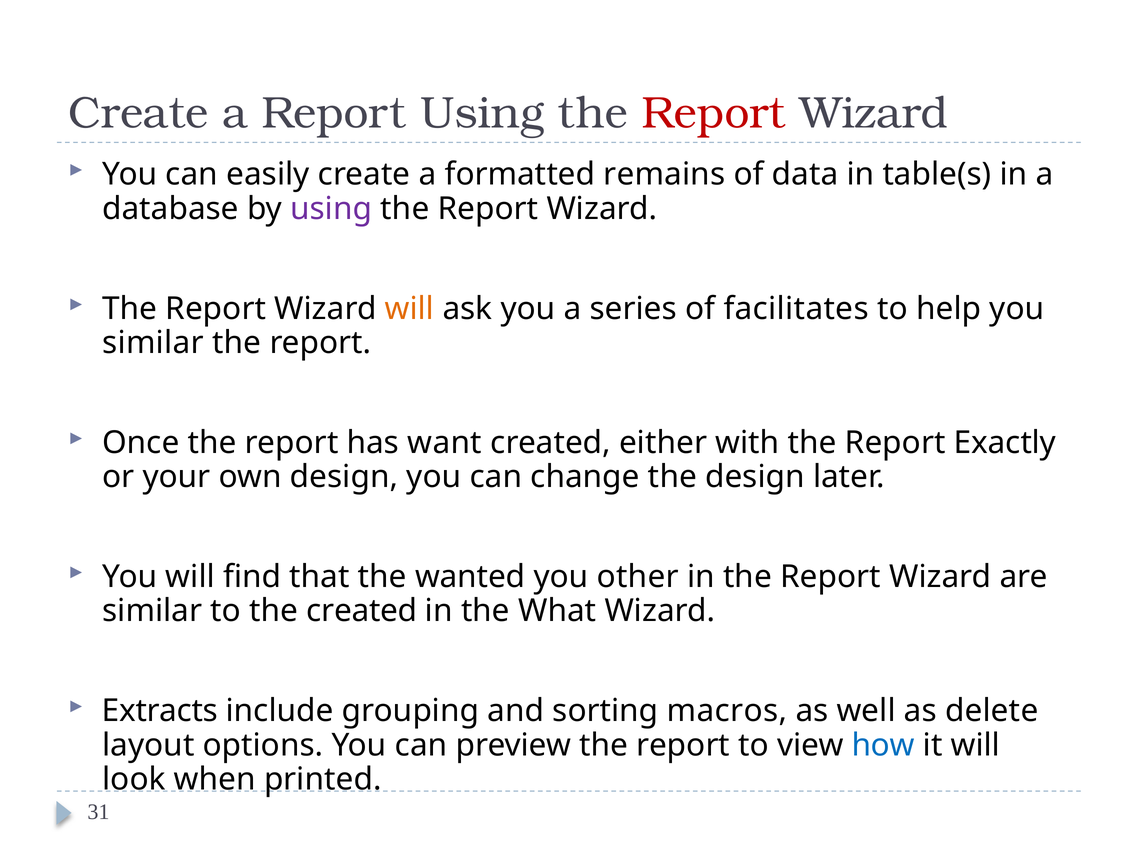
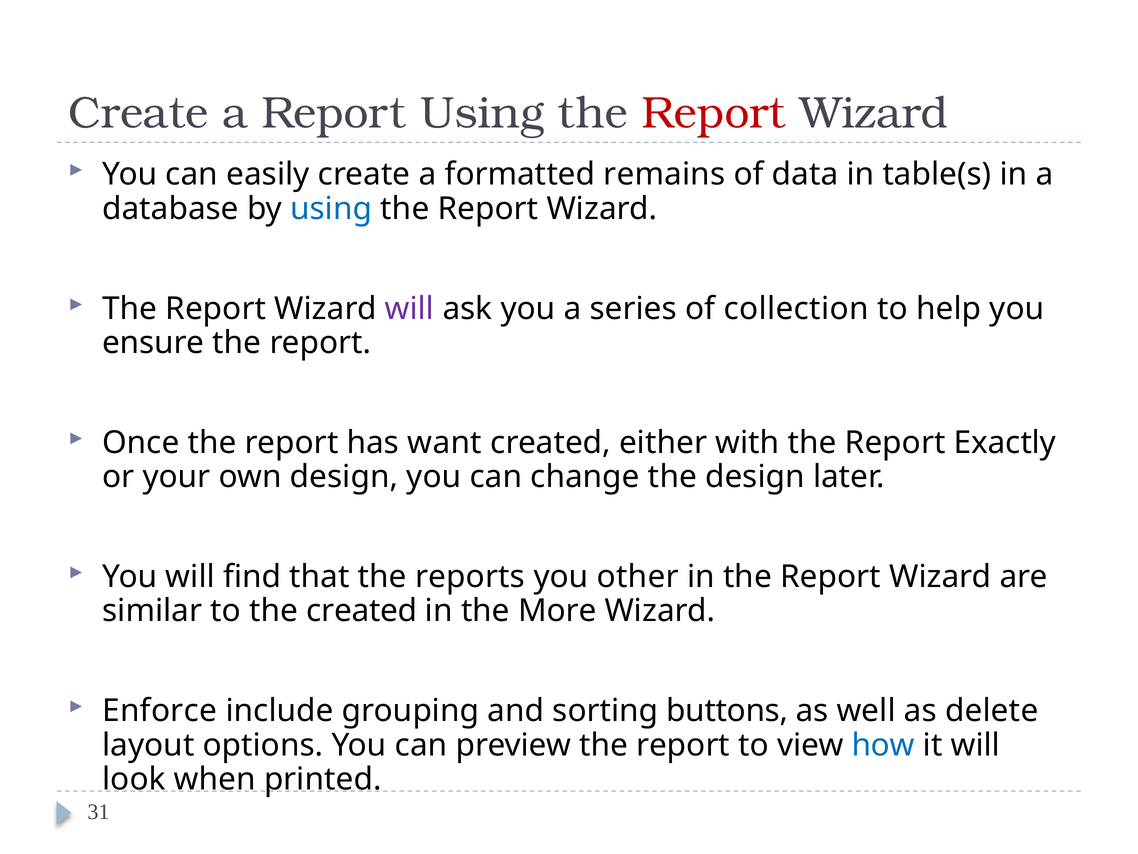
using at (331, 208) colour: purple -> blue
will at (409, 308) colour: orange -> purple
facilitates: facilitates -> collection
similar at (153, 343): similar -> ensure
wanted: wanted -> reports
What: What -> More
Extracts: Extracts -> Enforce
macros: macros -> buttons
